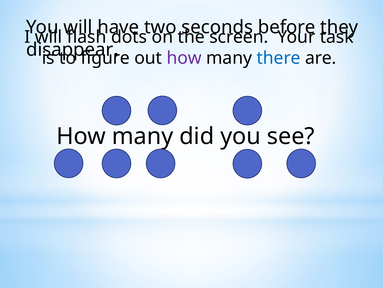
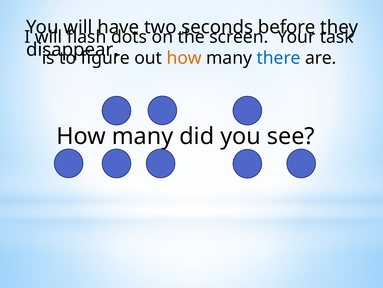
how at (184, 58) colour: purple -> orange
